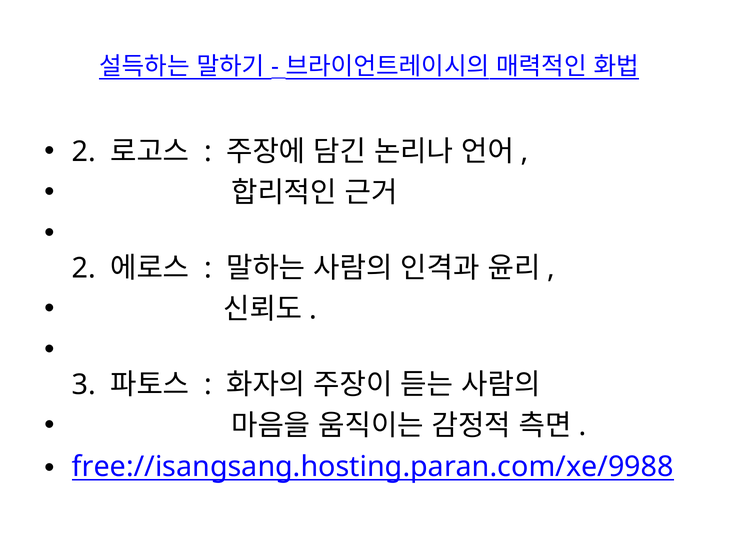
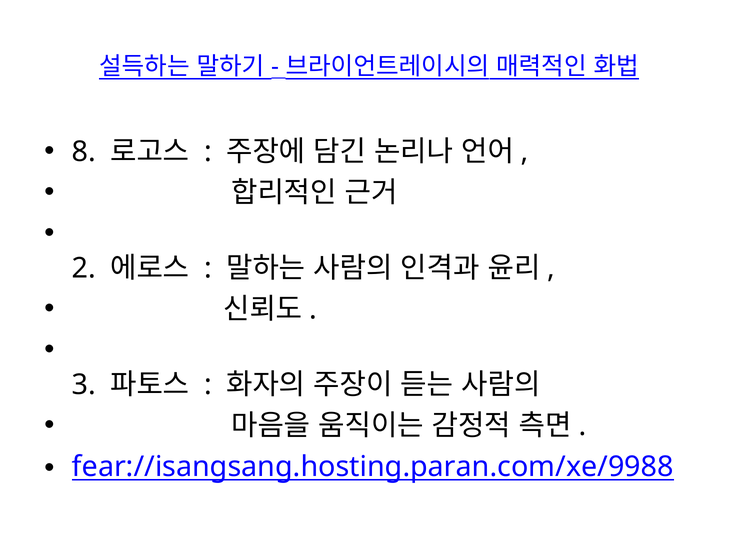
2 at (84, 152): 2 -> 8
free://isangsang.hosting.paran.com/xe/9988: free://isangsang.hosting.paran.com/xe/9988 -> fear://isangsang.hosting.paran.com/xe/9988
